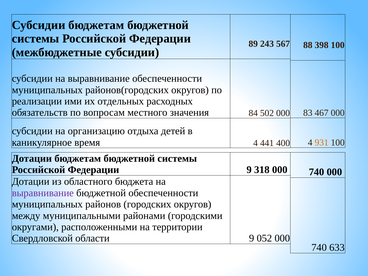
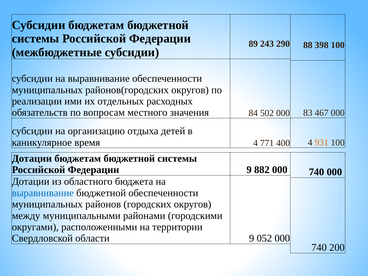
567: 567 -> 290
441: 441 -> 771
318: 318 -> 882
выравнивание at (43, 193) colour: purple -> blue
633: 633 -> 200
